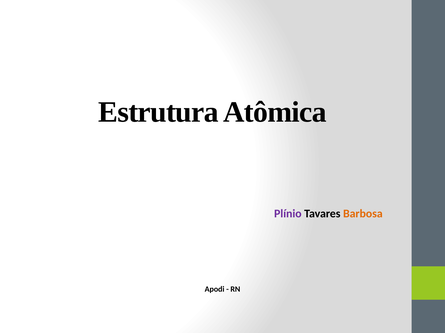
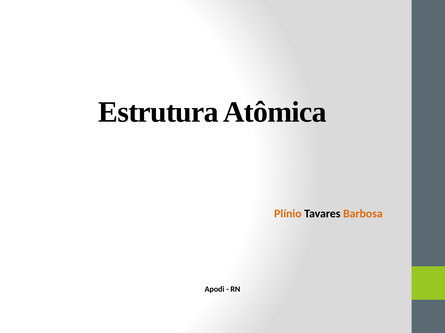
Plínio colour: purple -> orange
